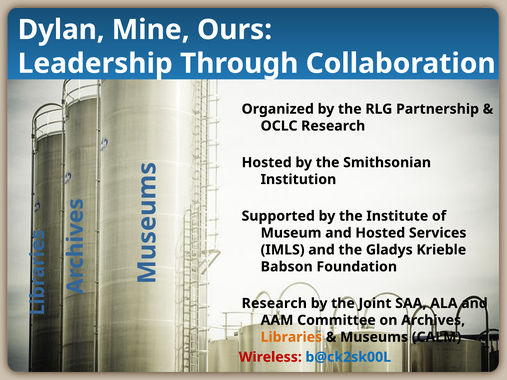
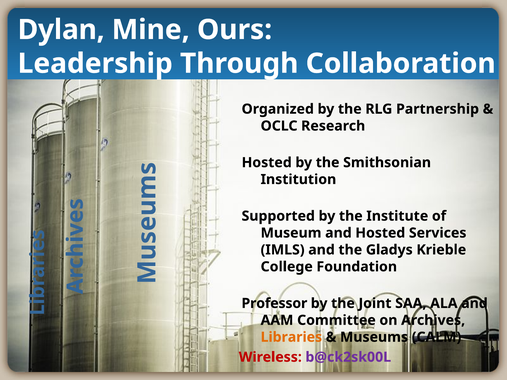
Babson: Babson -> College
Research at (274, 304): Research -> Professor
b@ck2sk00L colour: blue -> purple
